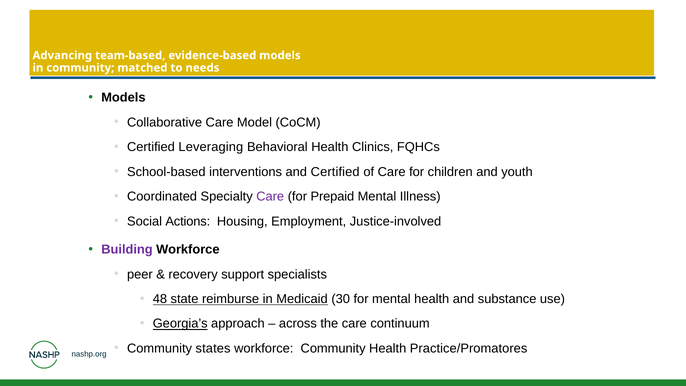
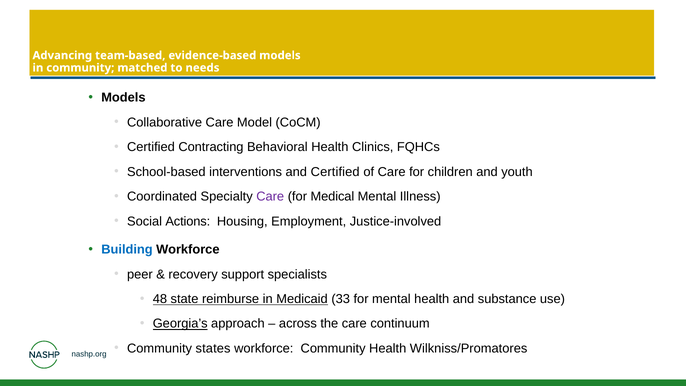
Leveraging: Leveraging -> Contracting
Prepaid: Prepaid -> Medical
Building colour: purple -> blue
30: 30 -> 33
Practice/Promatores: Practice/Promatores -> Wilkniss/Promatores
